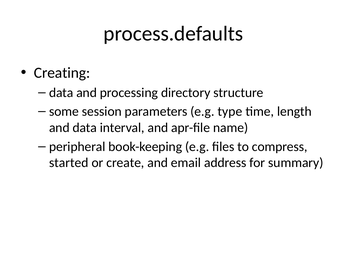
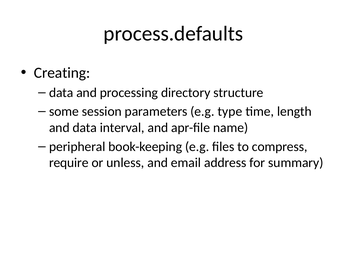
started: started -> require
create: create -> unless
